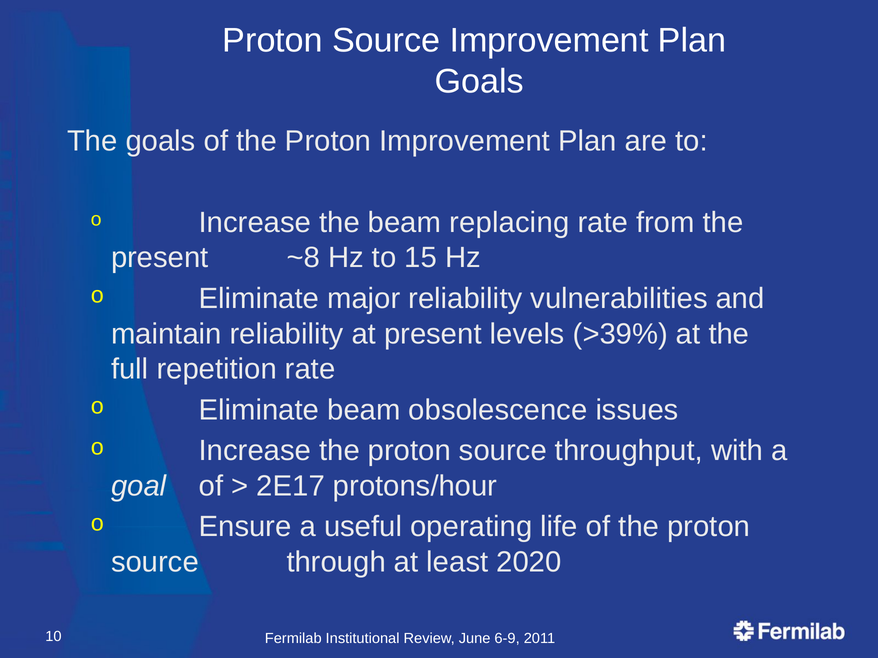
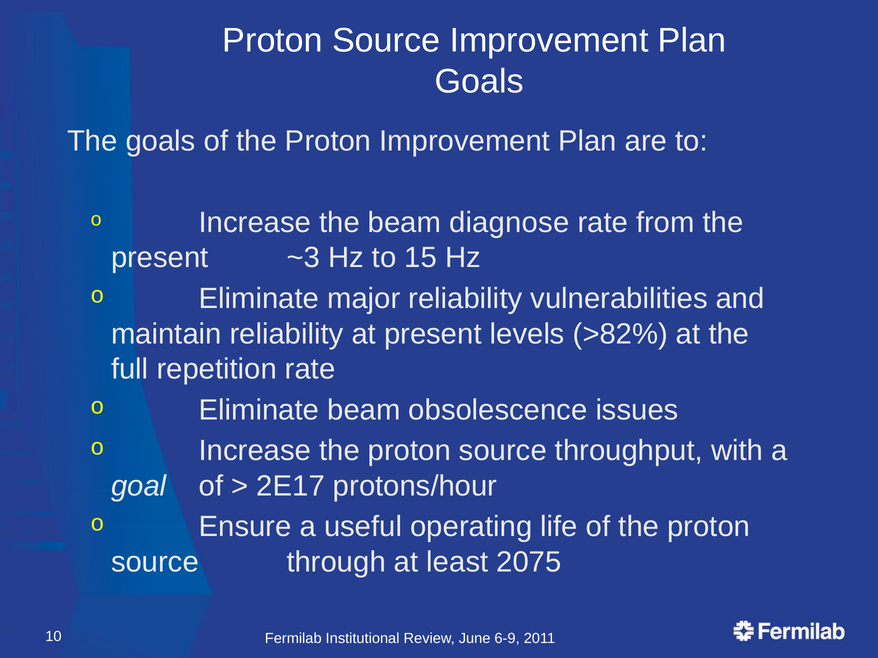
replacing: replacing -> diagnose
~8: ~8 -> ~3
>39%: >39% -> >82%
2020: 2020 -> 2075
